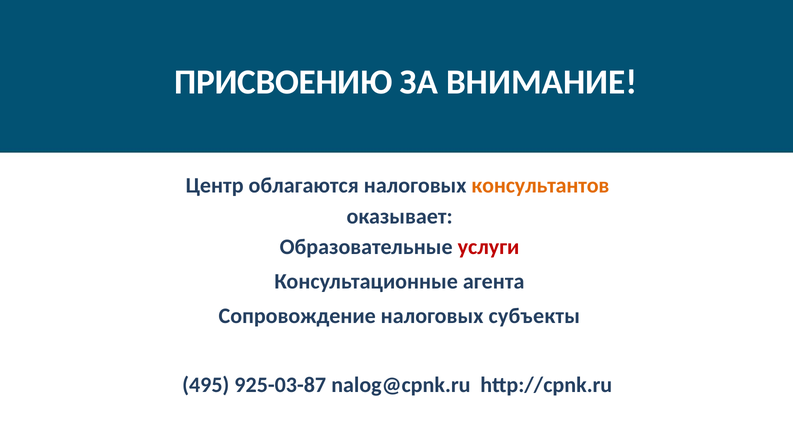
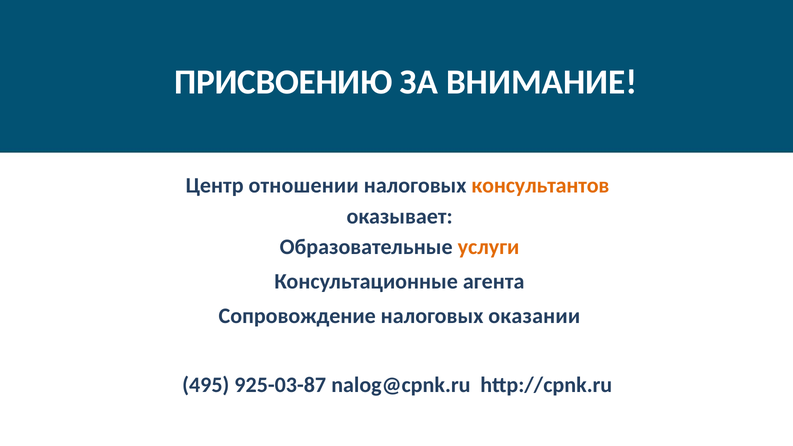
облагаются: облагаются -> отношении
услуги colour: red -> orange
субъекты: субъекты -> оказании
